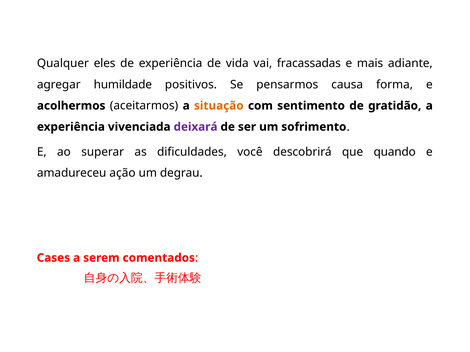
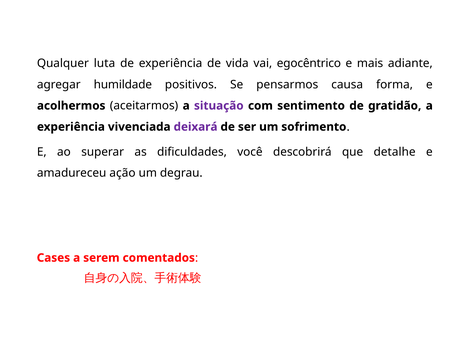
eles: eles -> luta
fracassadas: fracassadas -> egocêntrico
situação colour: orange -> purple
quando: quando -> detalhe
